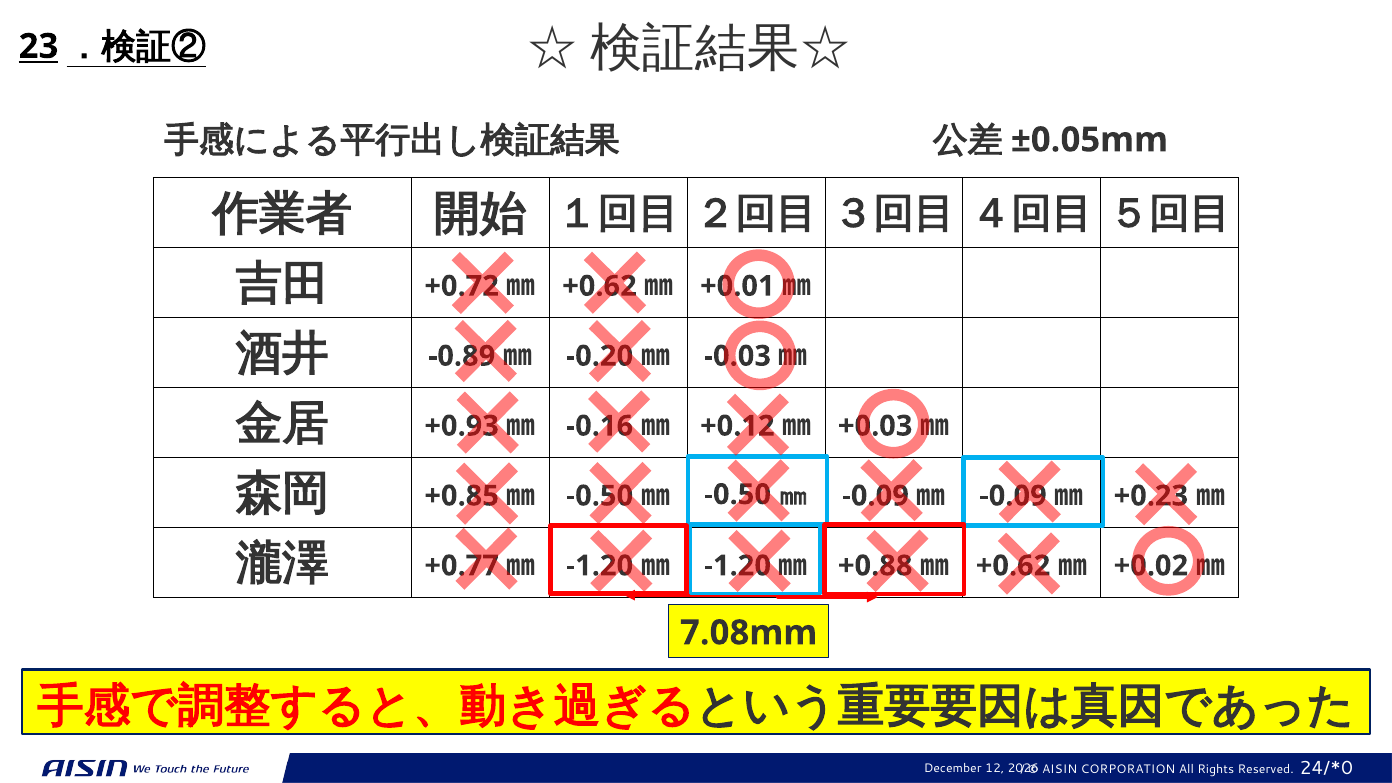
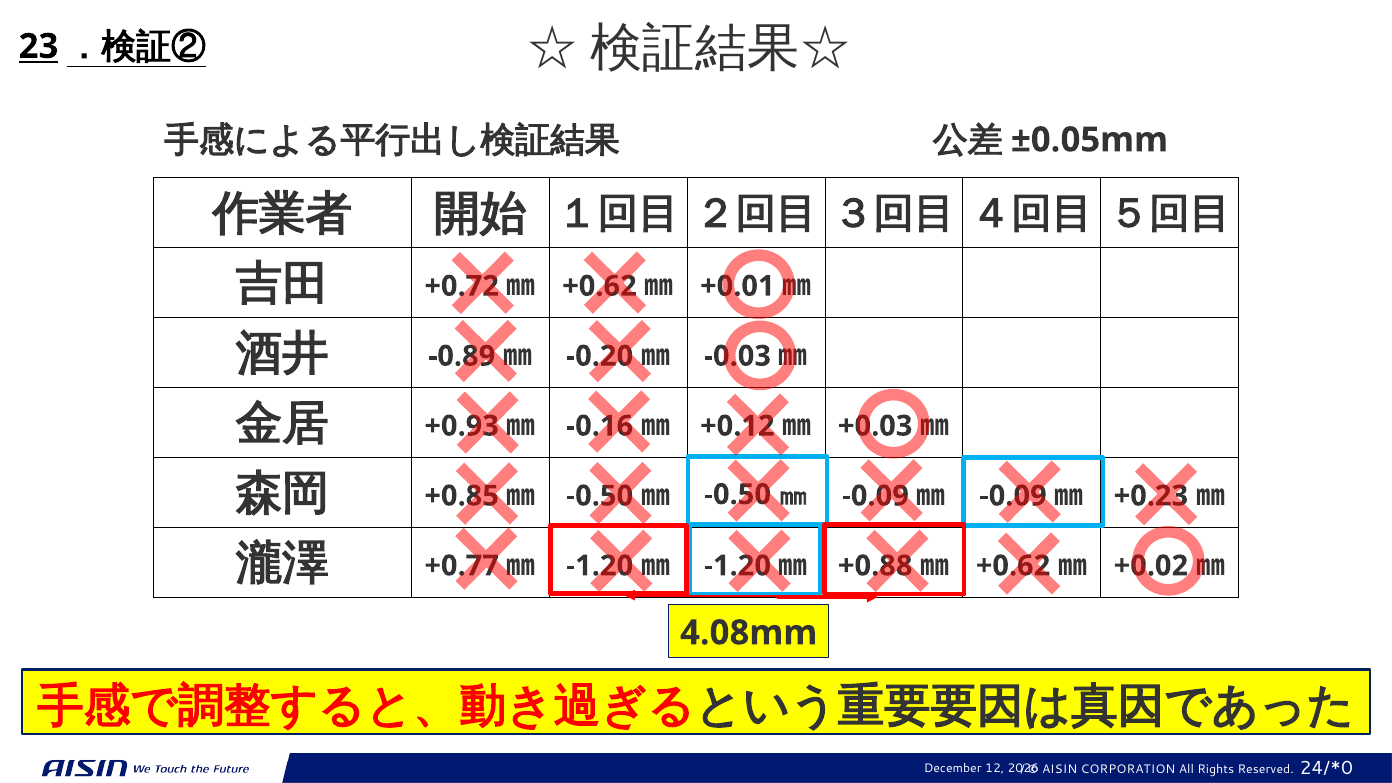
7.08mm: 7.08mm -> 4.08mm
